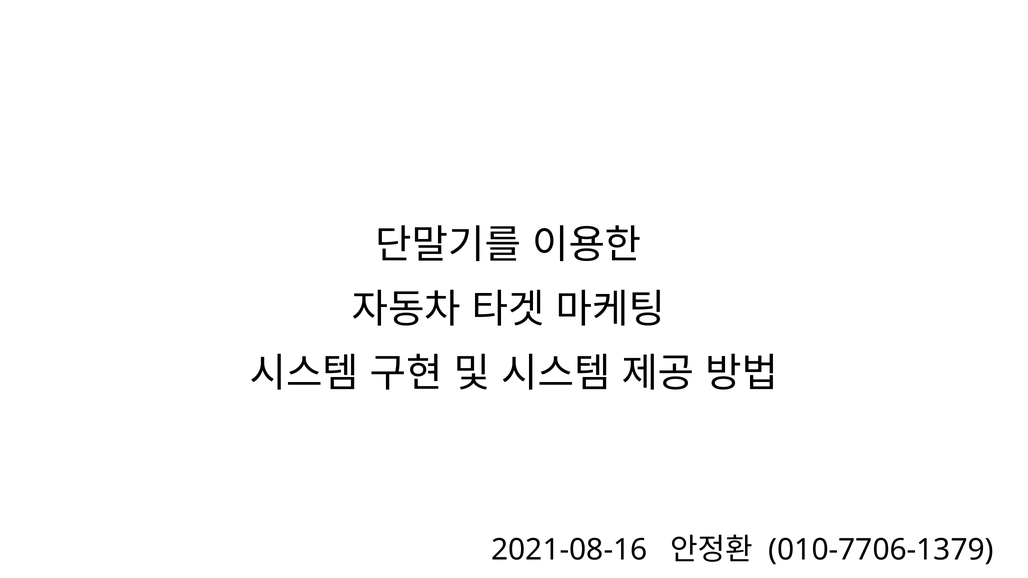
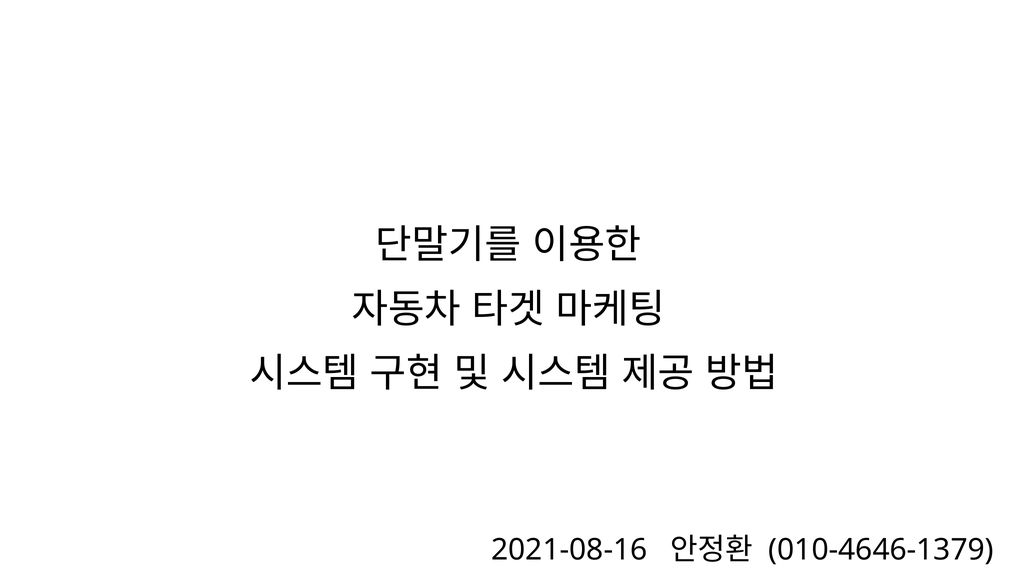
010-7706-1379: 010-7706-1379 -> 010-4646-1379
